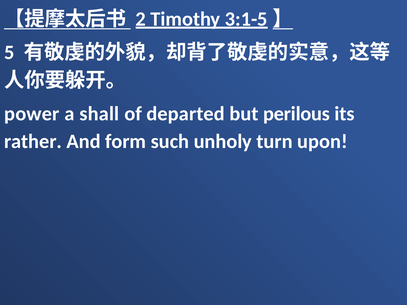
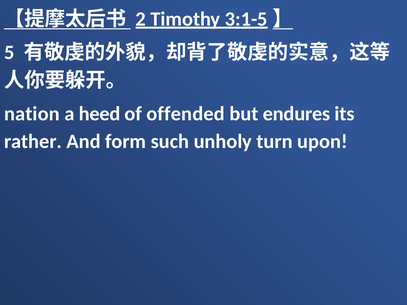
power: power -> nation
shall: shall -> heed
departed: departed -> offended
perilous: perilous -> endures
